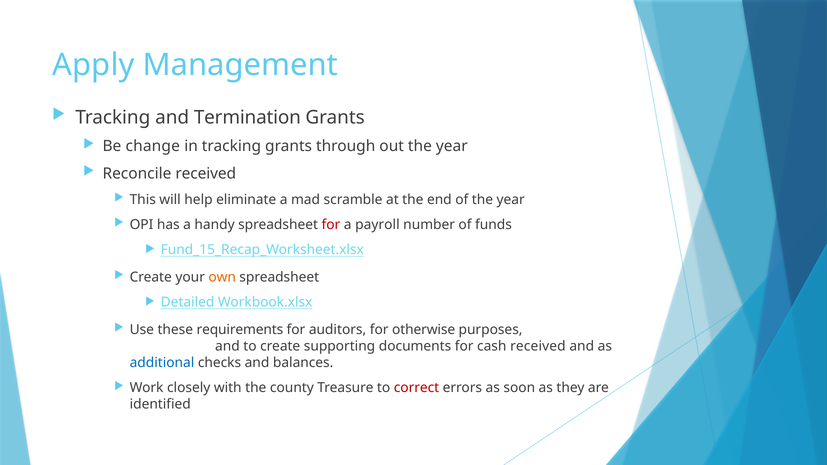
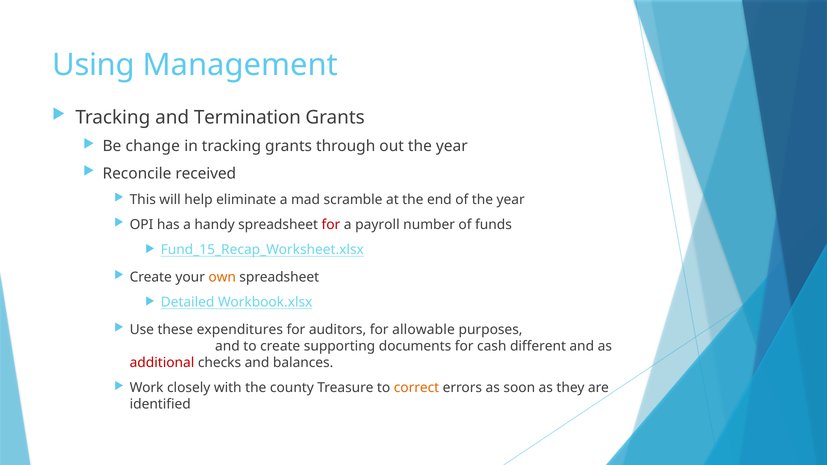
Apply: Apply -> Using
requirements: requirements -> expenditures
otherwise: otherwise -> allowable
cash received: received -> different
additional colour: blue -> red
correct colour: red -> orange
